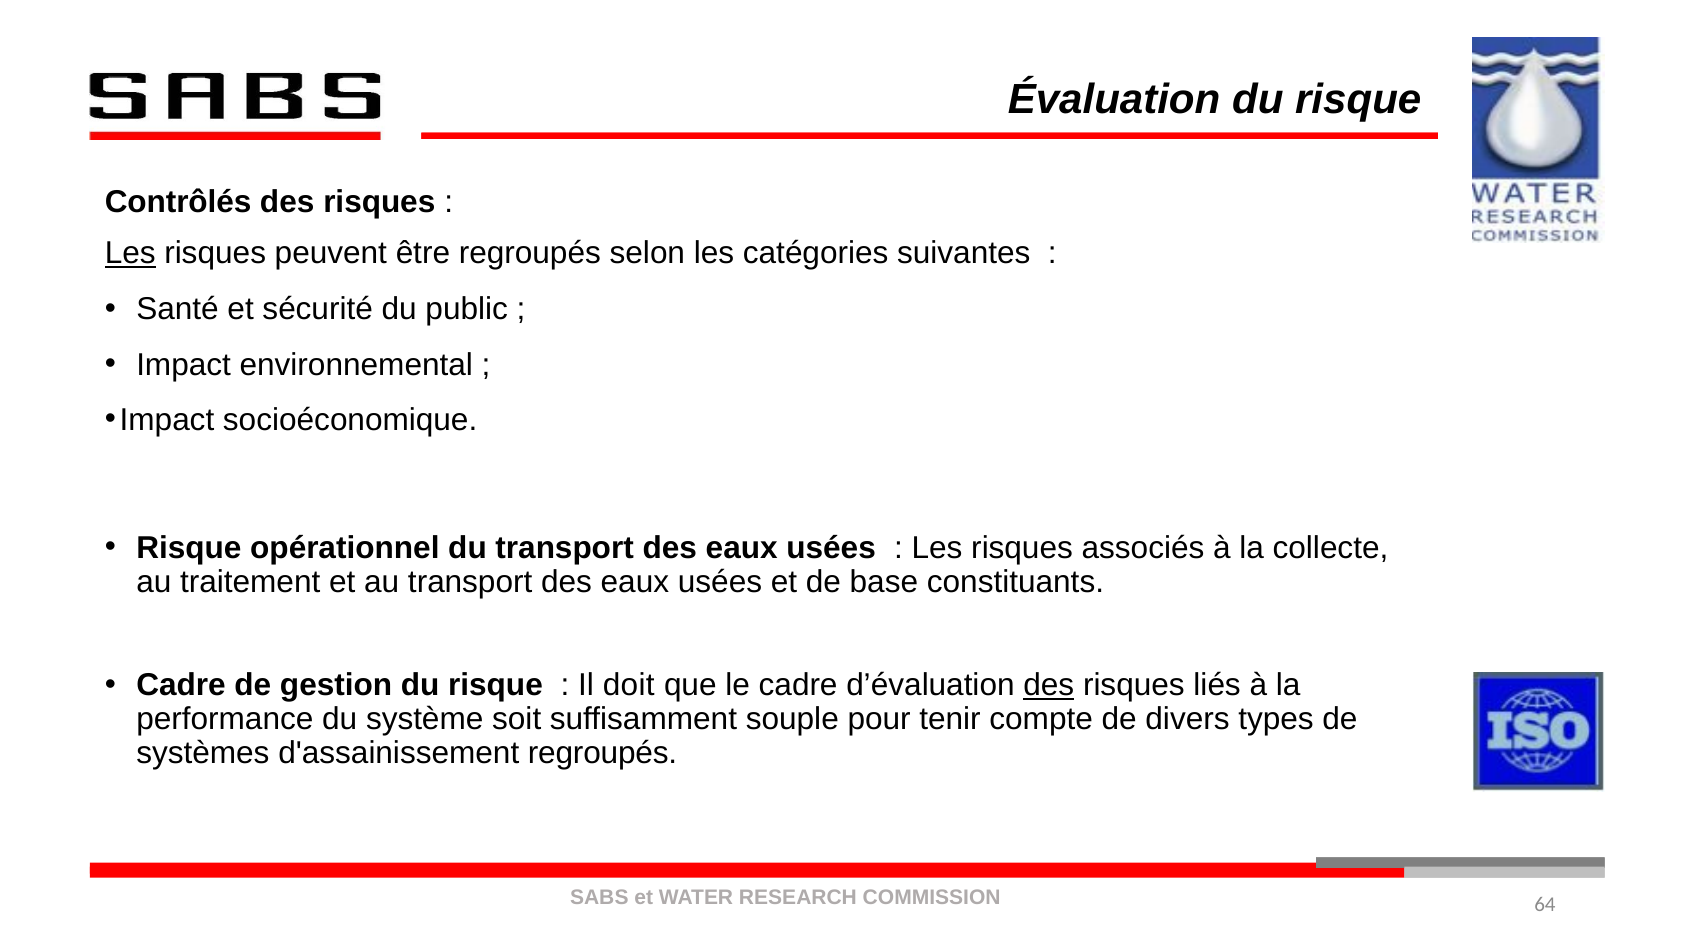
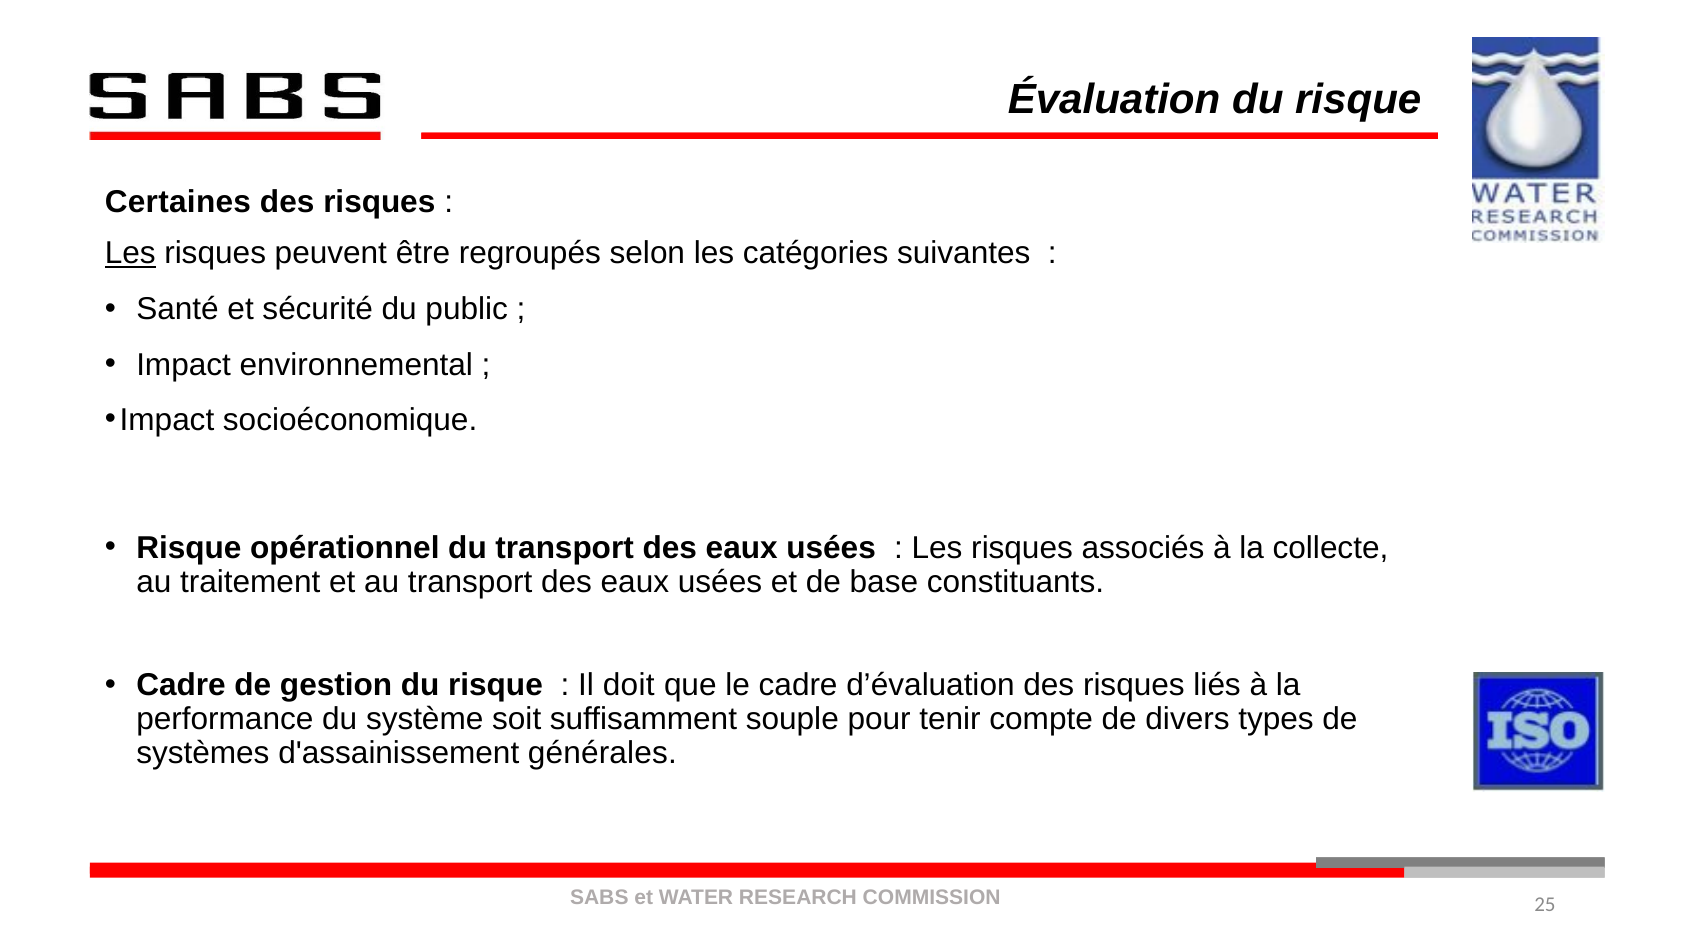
Contrôlés: Contrôlés -> Certaines
des at (1049, 685) underline: present -> none
d'assainissement regroupés: regroupés -> générales
64: 64 -> 25
